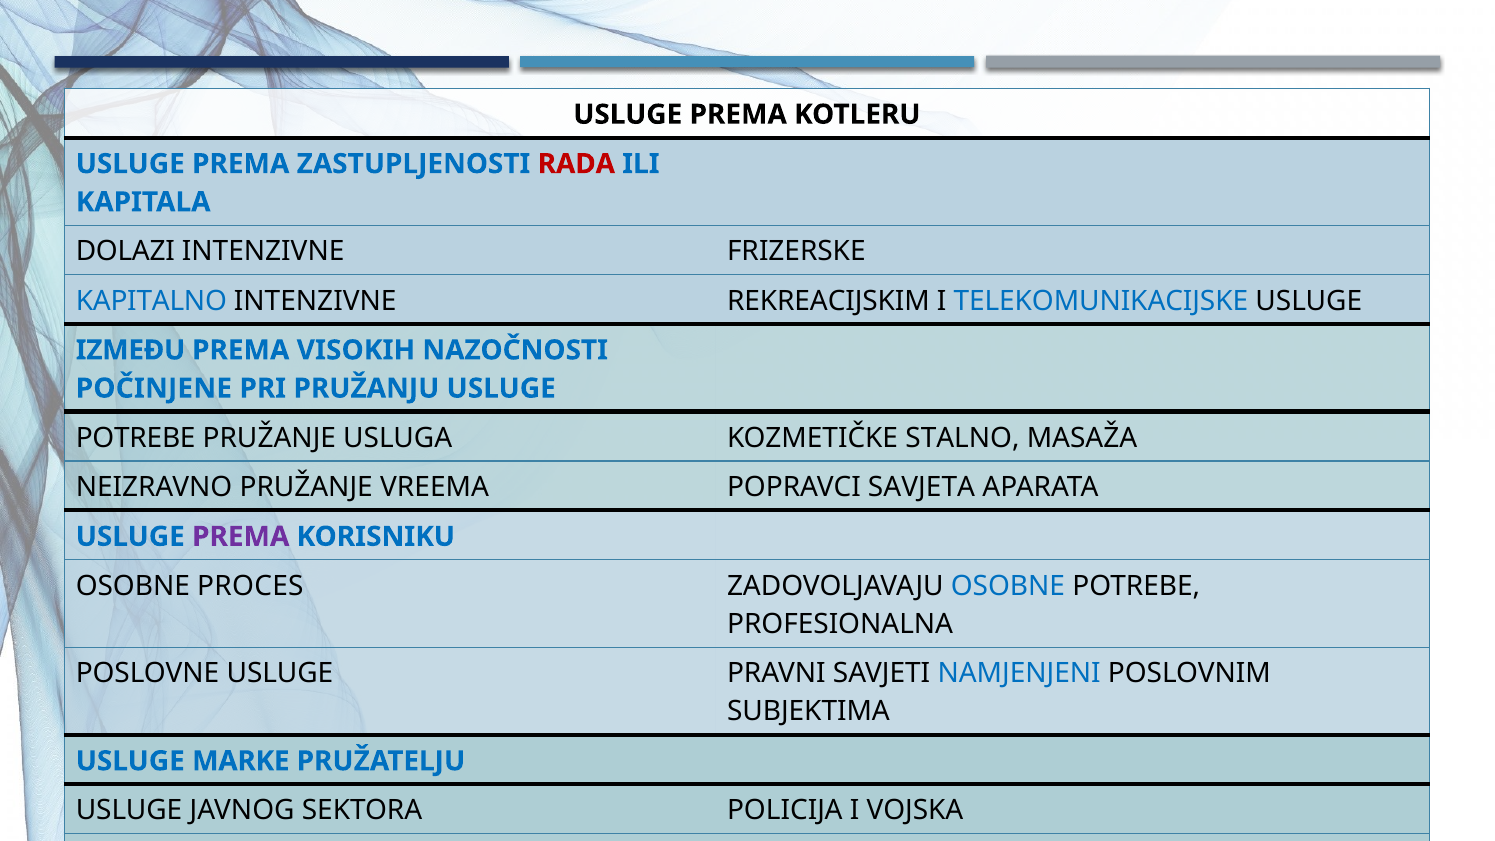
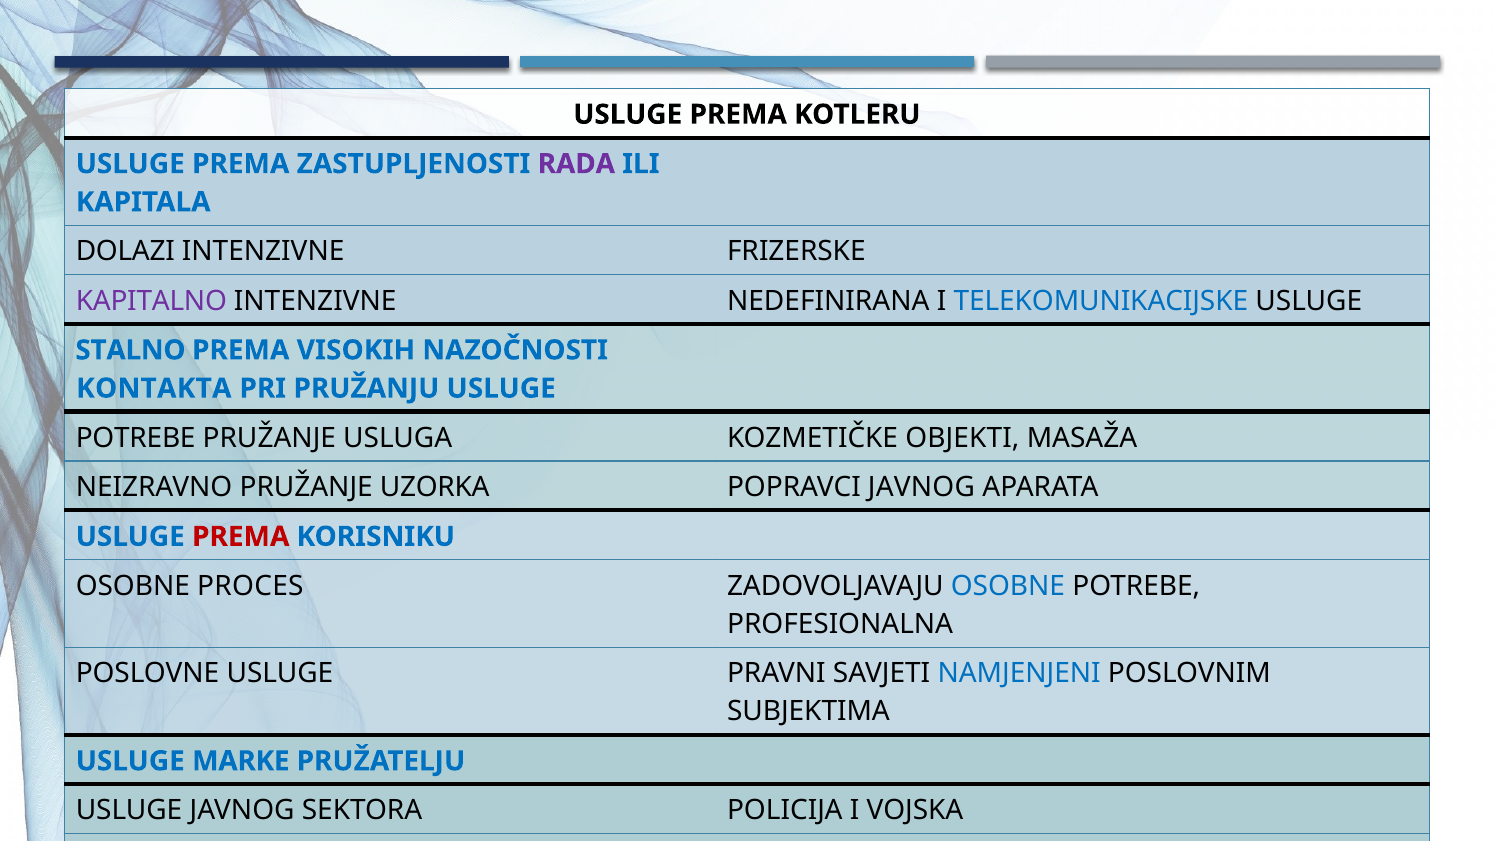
RADA colour: red -> purple
KAPITALNO colour: blue -> purple
REKREACIJSKIM: REKREACIJSKIM -> NEDEFINIRANA
IZMEĐU: IZMEĐU -> STALNO
POČINJENE: POČINJENE -> KONTAKTA
STALNO: STALNO -> OBJEKTI
VREEMA: VREEMA -> UZORKA
POPRAVCI SAVJETA: SAVJETA -> JAVNOG
PREMA at (241, 537) colour: purple -> red
